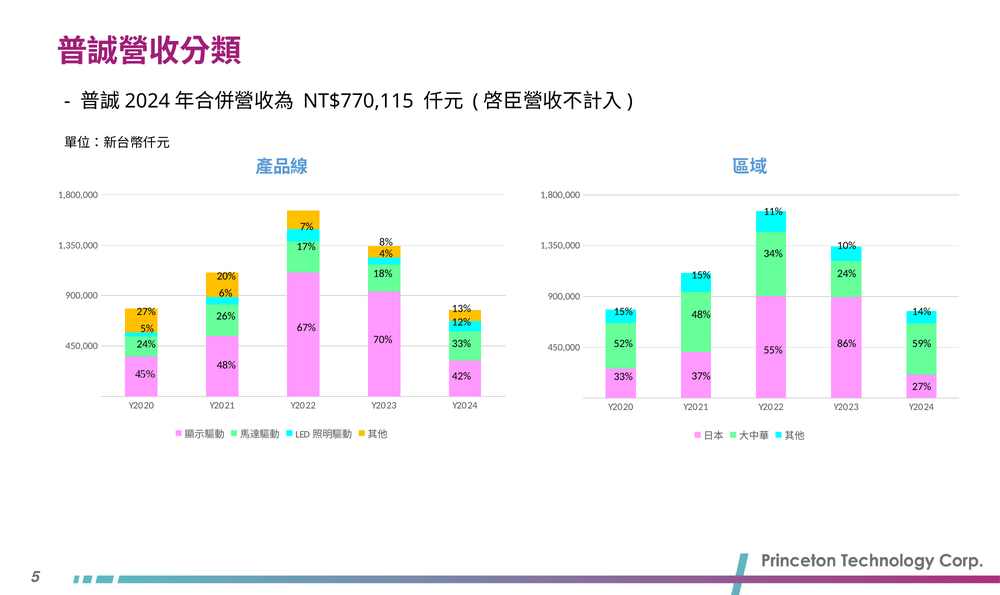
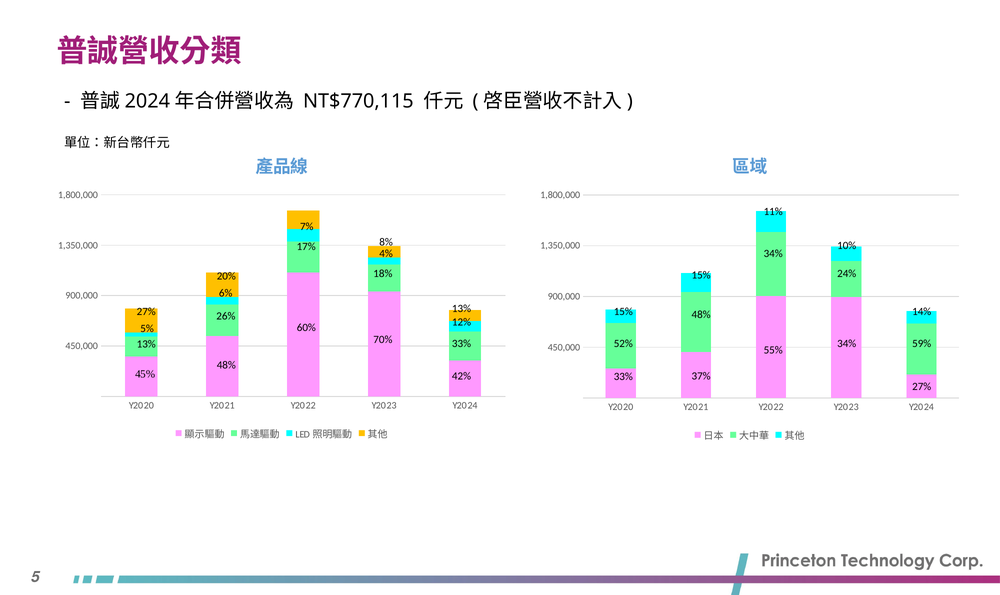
67%: 67% -> 60%
86% at (847, 344): 86% -> 34%
24% at (146, 344): 24% -> 13%
